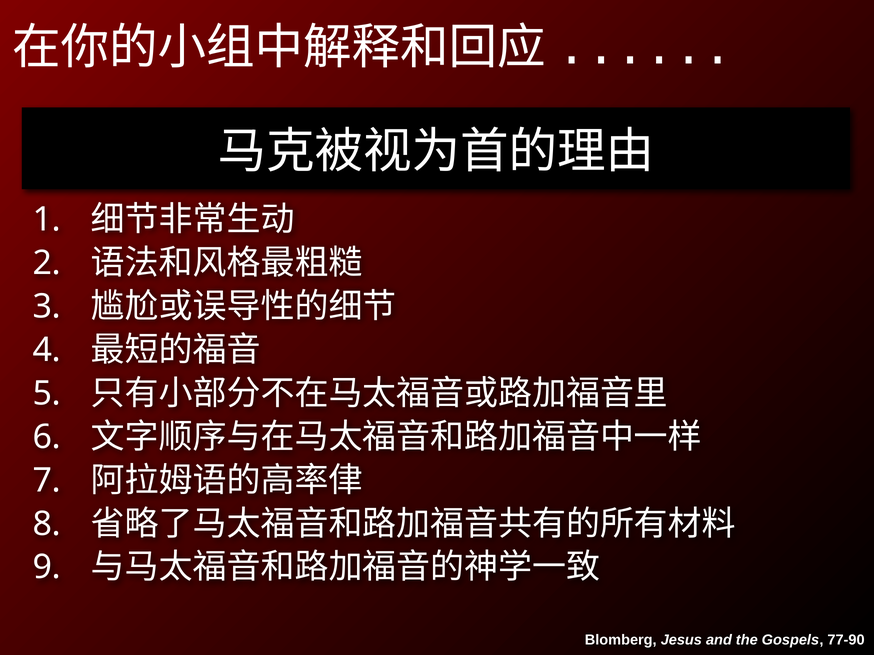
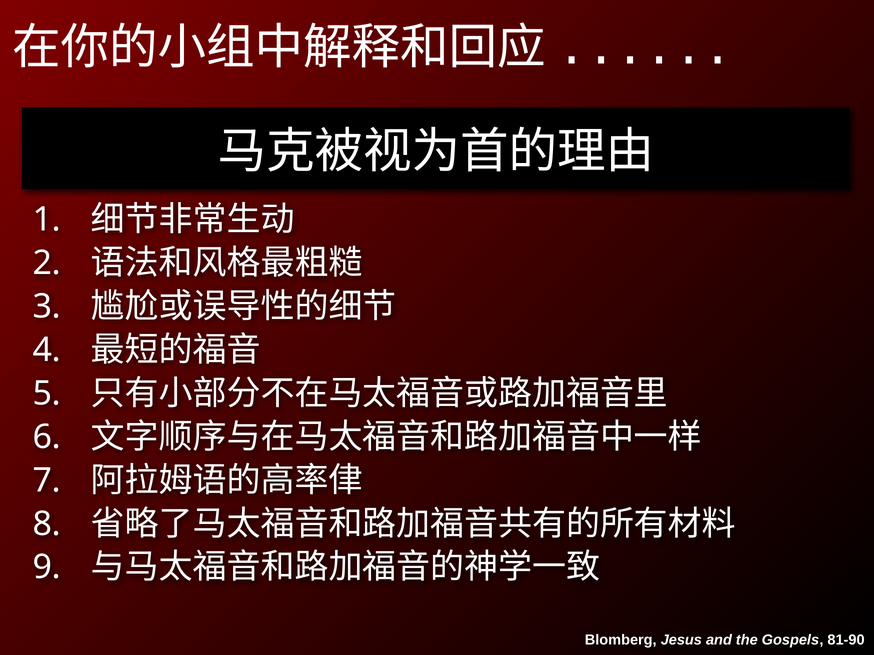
77-90: 77-90 -> 81-90
